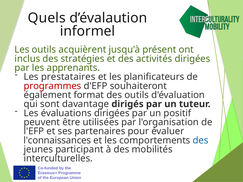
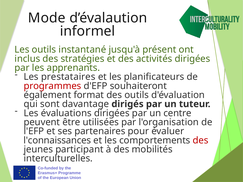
Quels: Quels -> Mode
acquièrent: acquièrent -> instantané
positif: positif -> centre
des at (201, 140) colour: blue -> red
